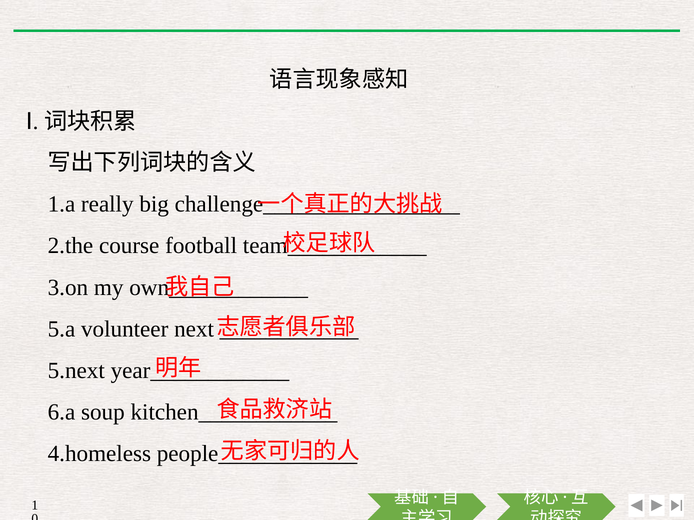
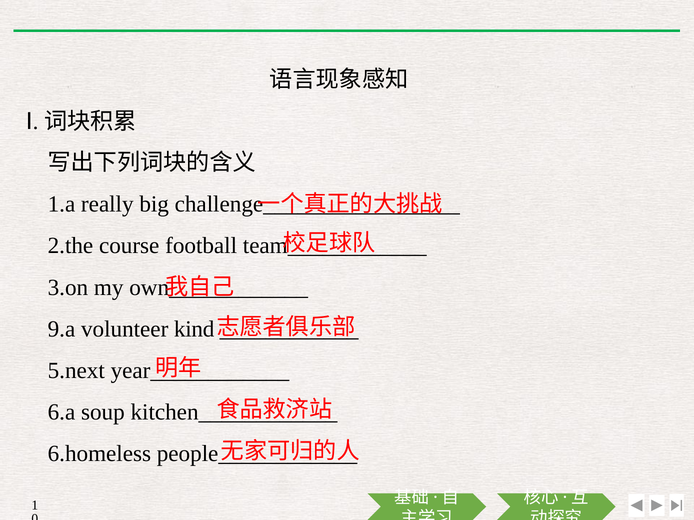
5.a: 5.a -> 9.a
next: next -> kind
4.homeless: 4.homeless -> 6.homeless
